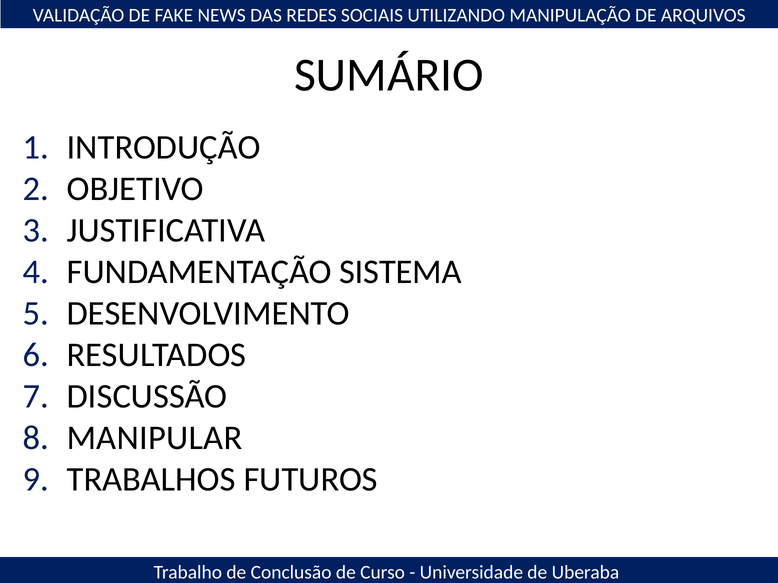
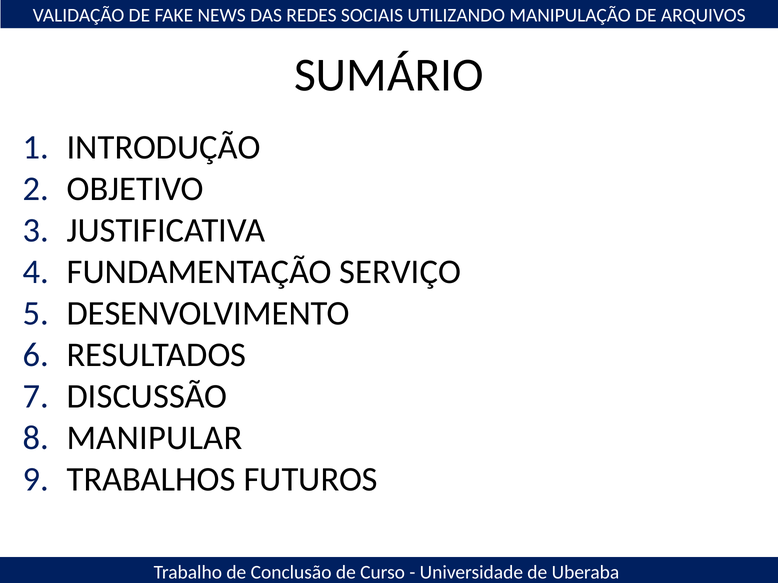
SISTEMA: SISTEMA -> SERVIÇO
